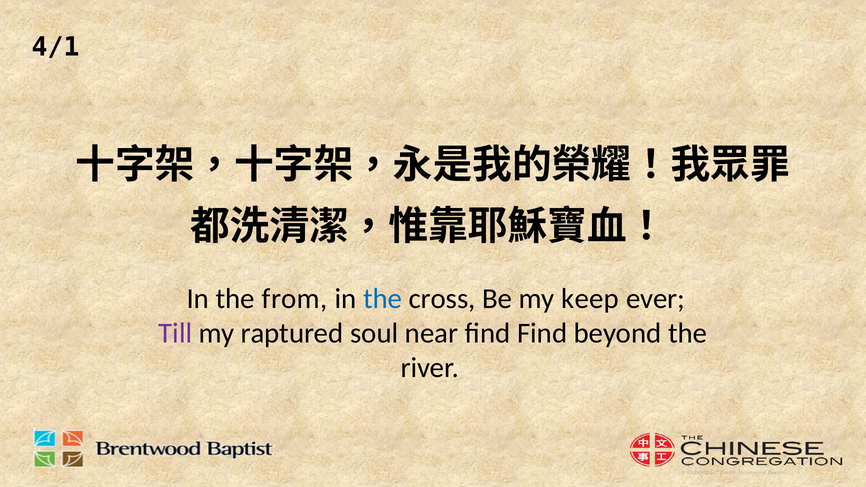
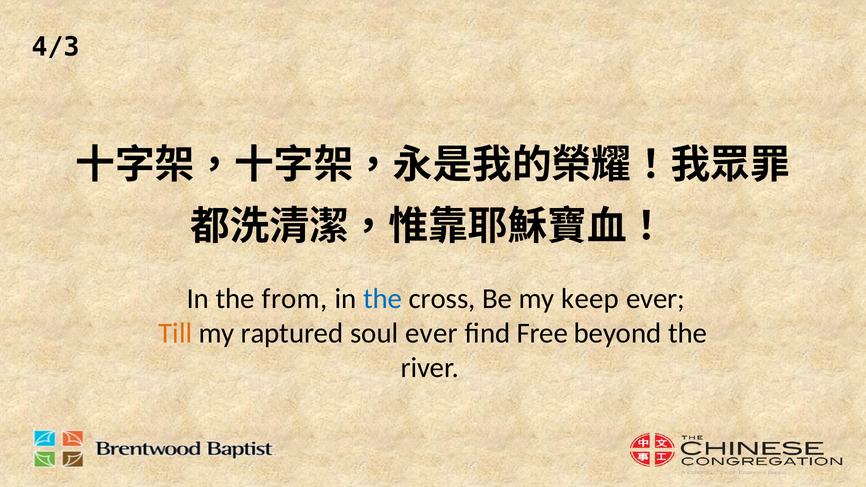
4/1: 4/1 -> 4/3
Till colour: purple -> orange
soul near: near -> ever
find Find: Find -> Free
